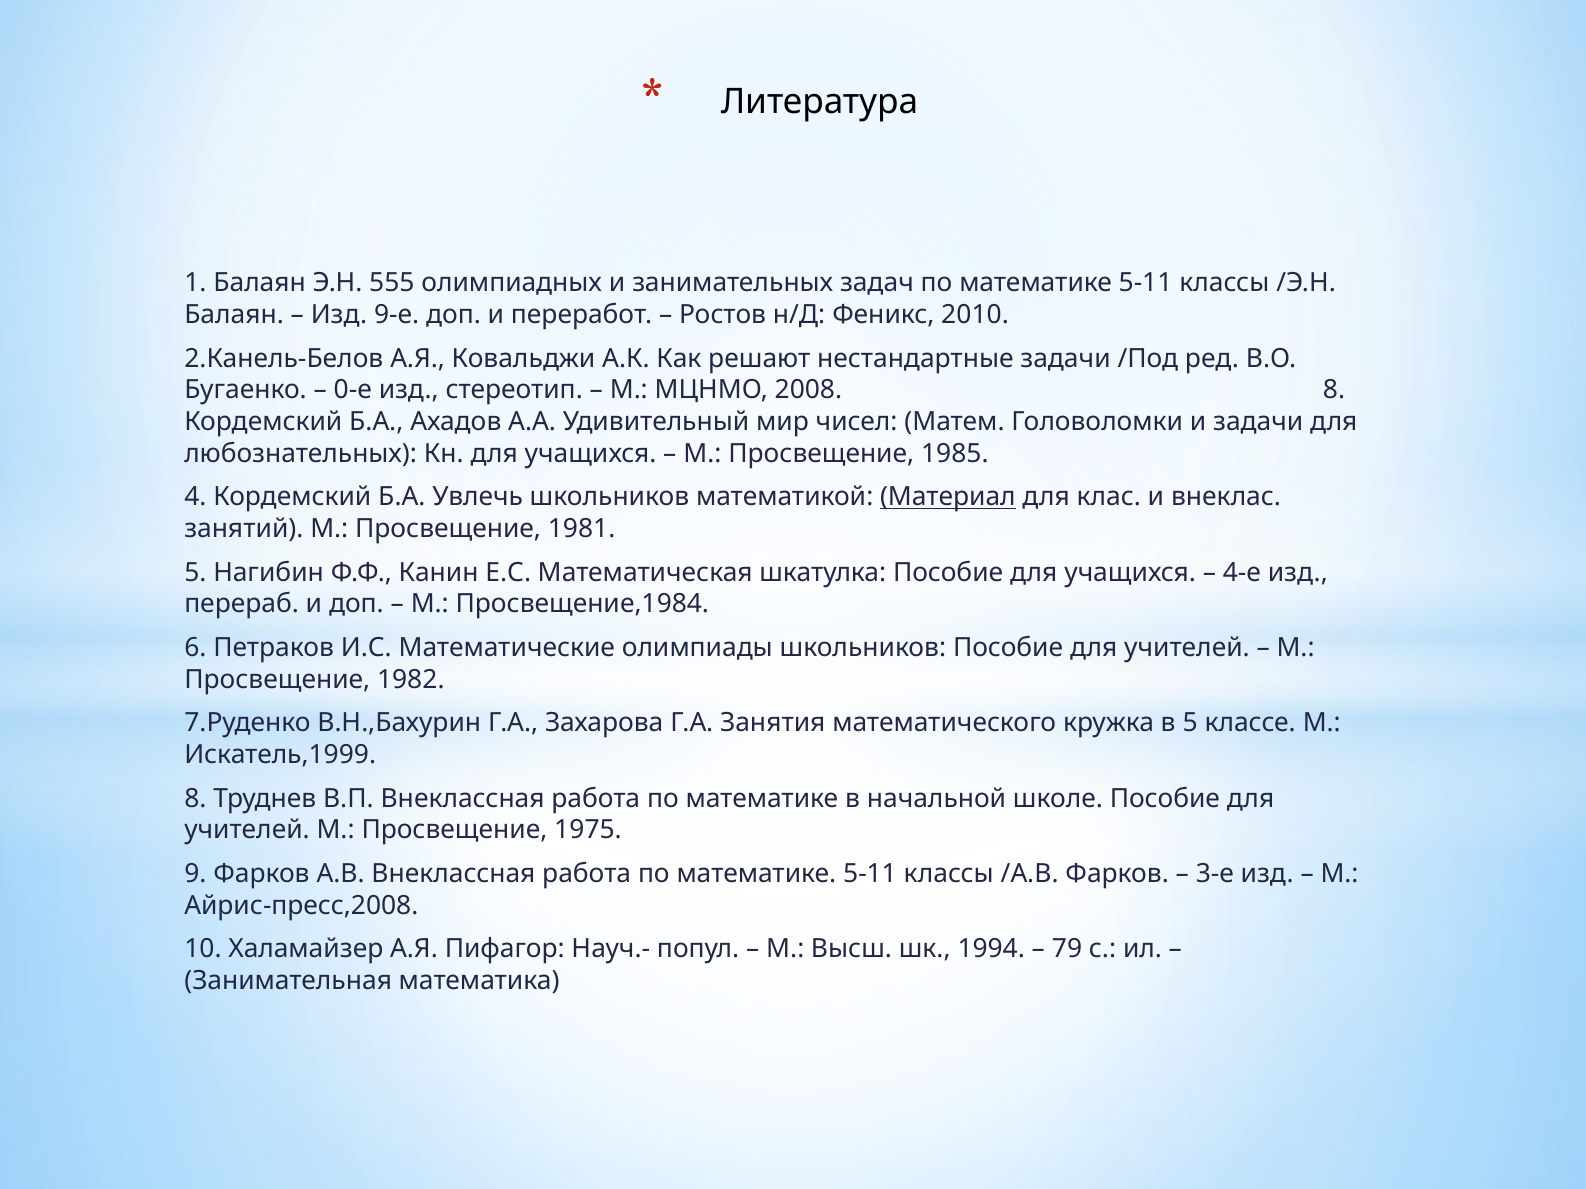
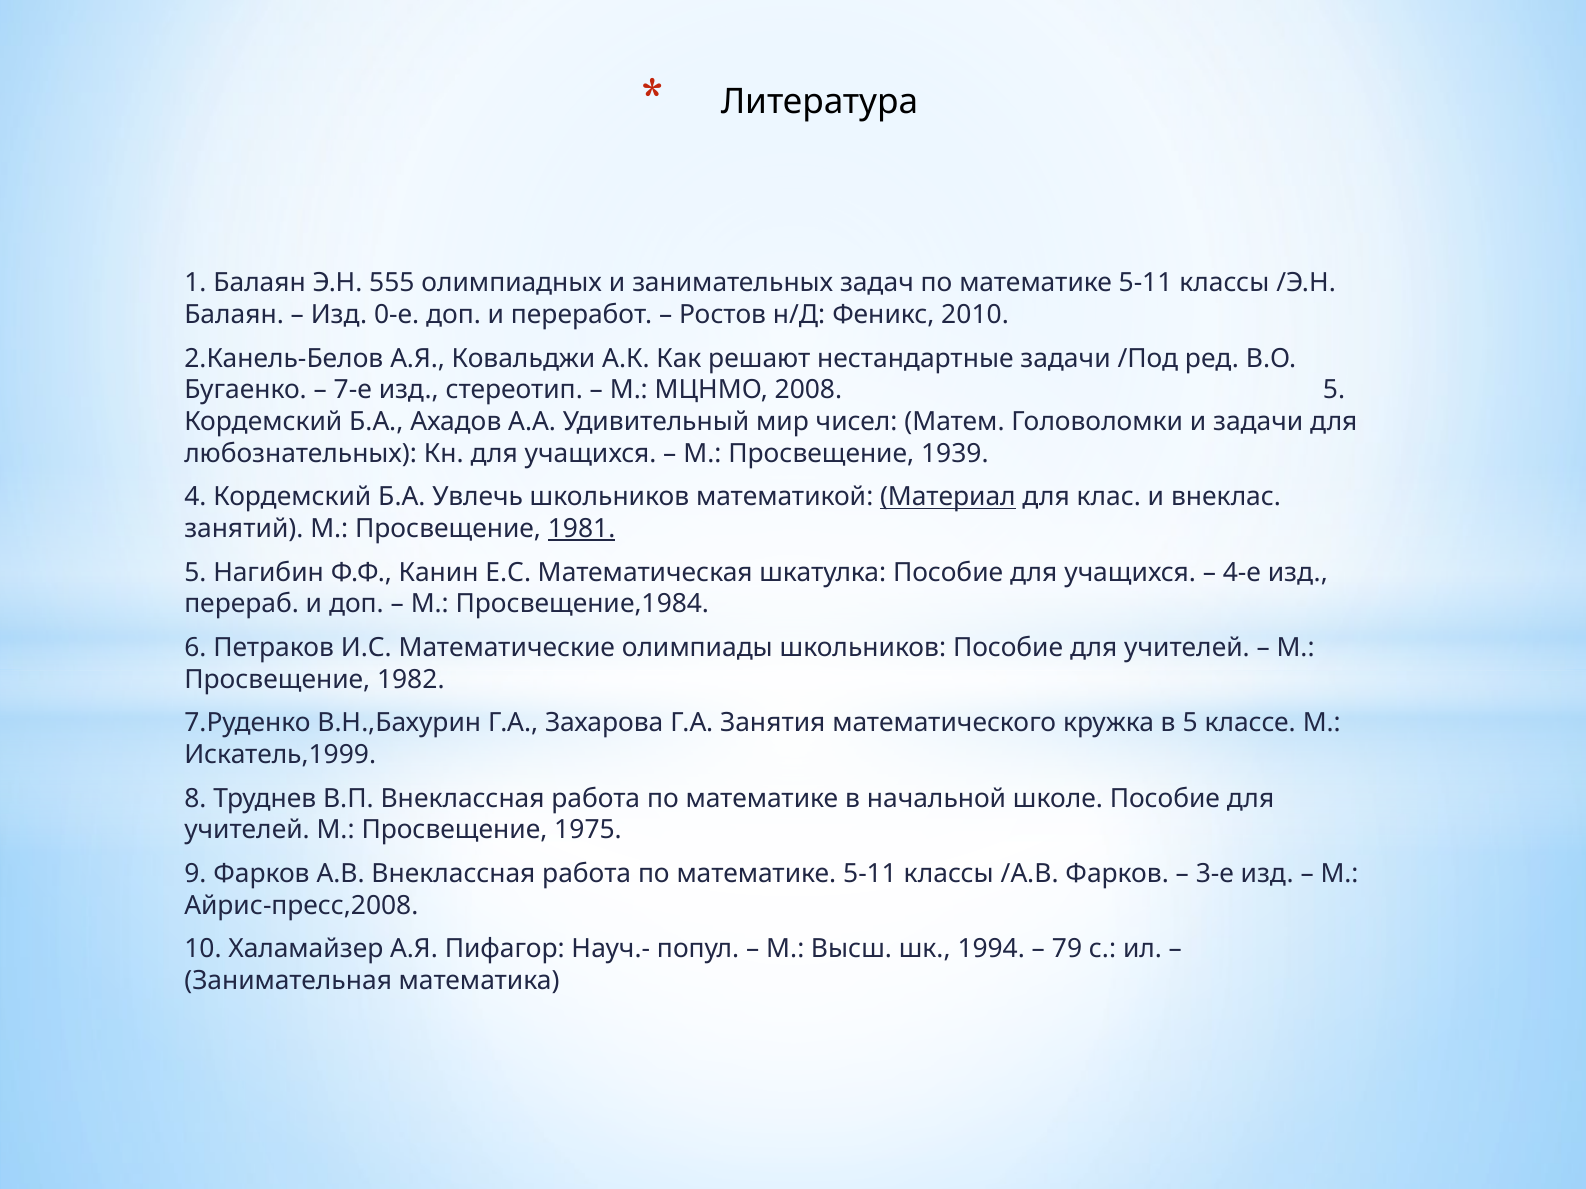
9-е: 9-е -> 0-е
0-е: 0-е -> 7-е
2008 8: 8 -> 5
1985: 1985 -> 1939
1981 underline: none -> present
